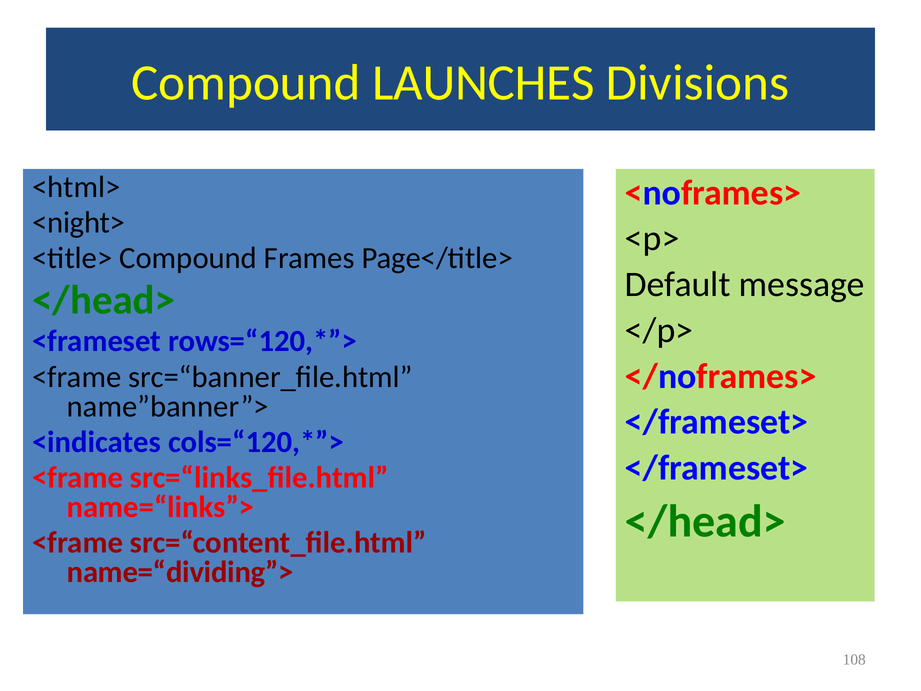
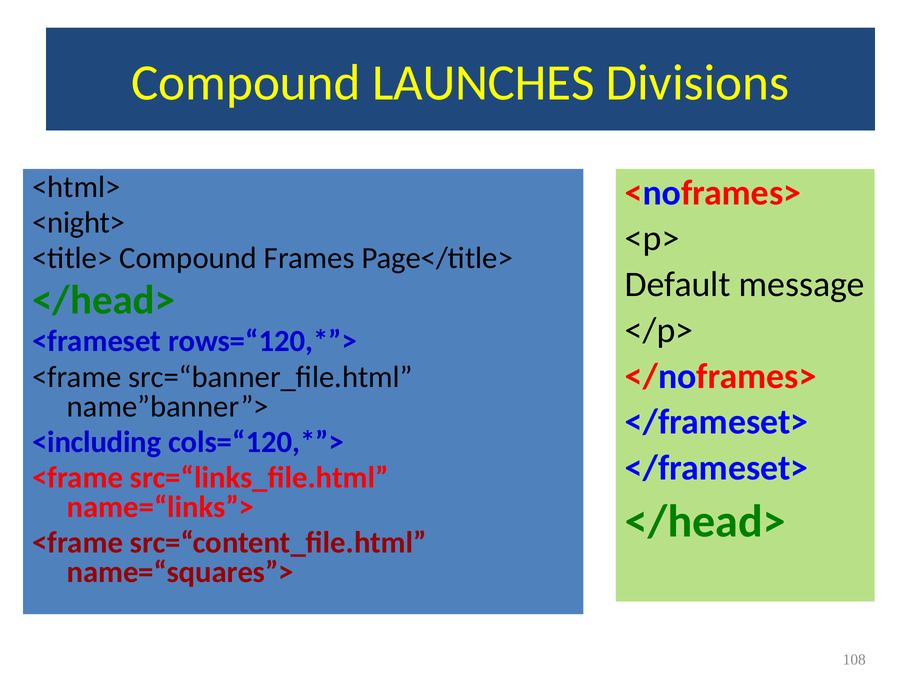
<indicates: <indicates -> <including
name=“dividing”>: name=“dividing”> -> name=“squares”>
